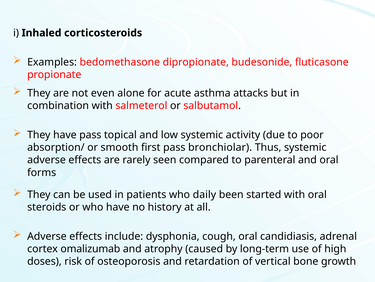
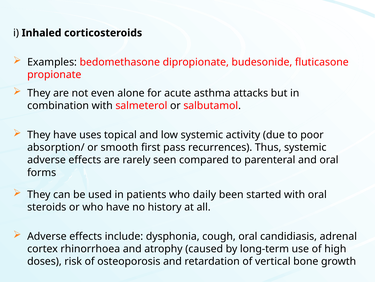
have pass: pass -> uses
bronchiolar: bronchiolar -> recurrences
omalizumab: omalizumab -> rhinorrhoea
